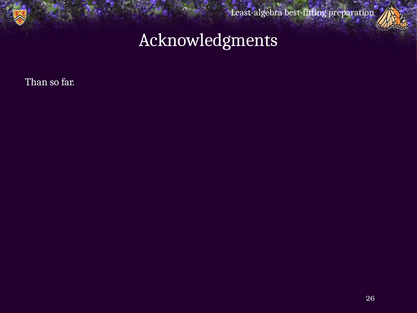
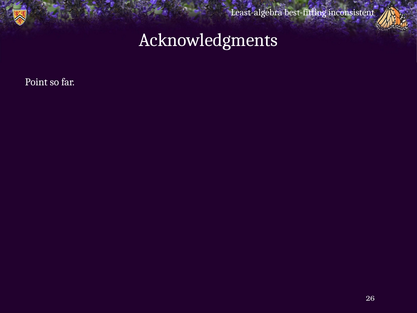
preparation: preparation -> inconsistent
Than: Than -> Point
